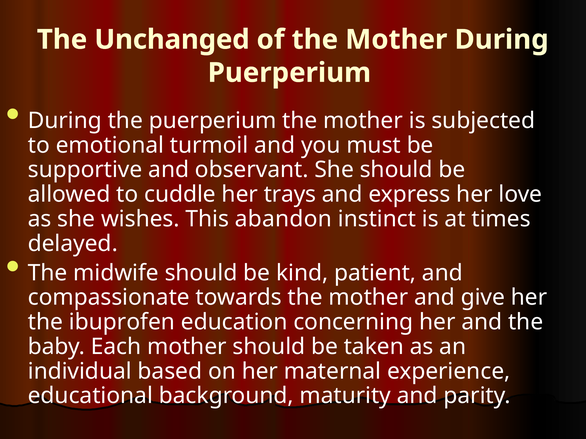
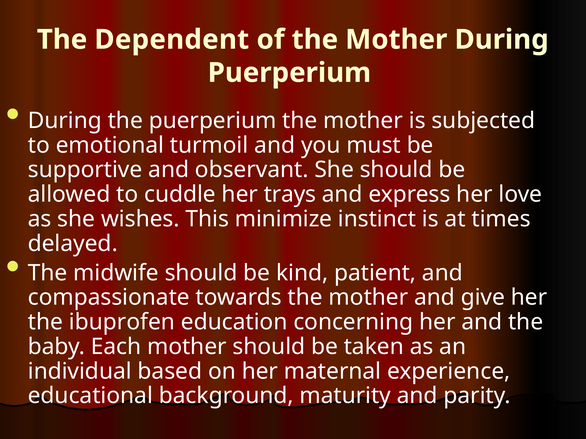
Unchanged: Unchanged -> Dependent
abandon: abandon -> minimize
